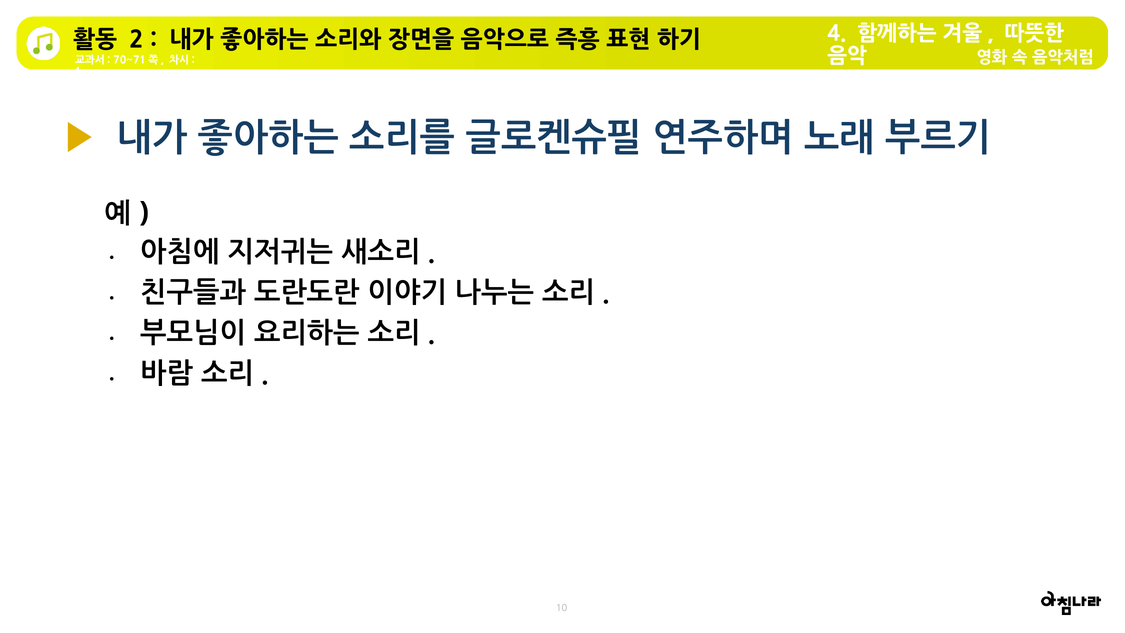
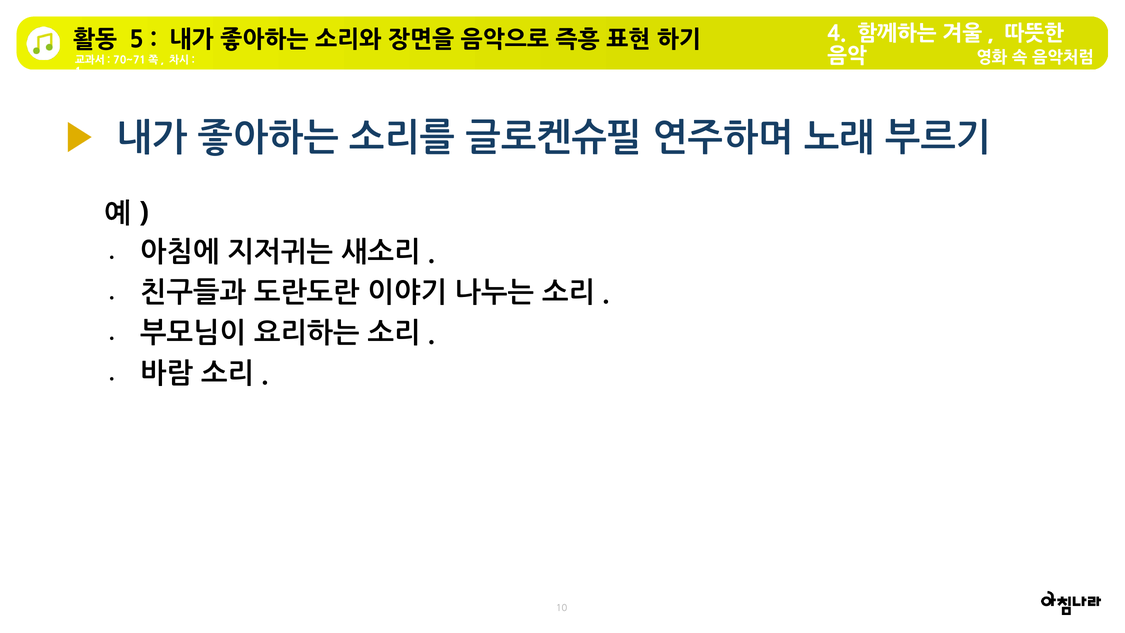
2: 2 -> 5
